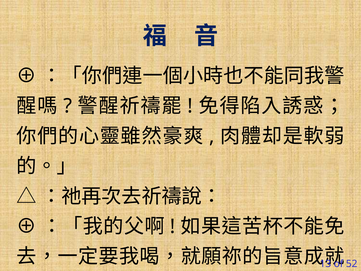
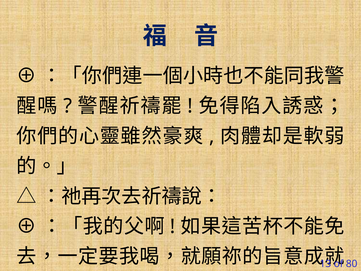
52: 52 -> 80
